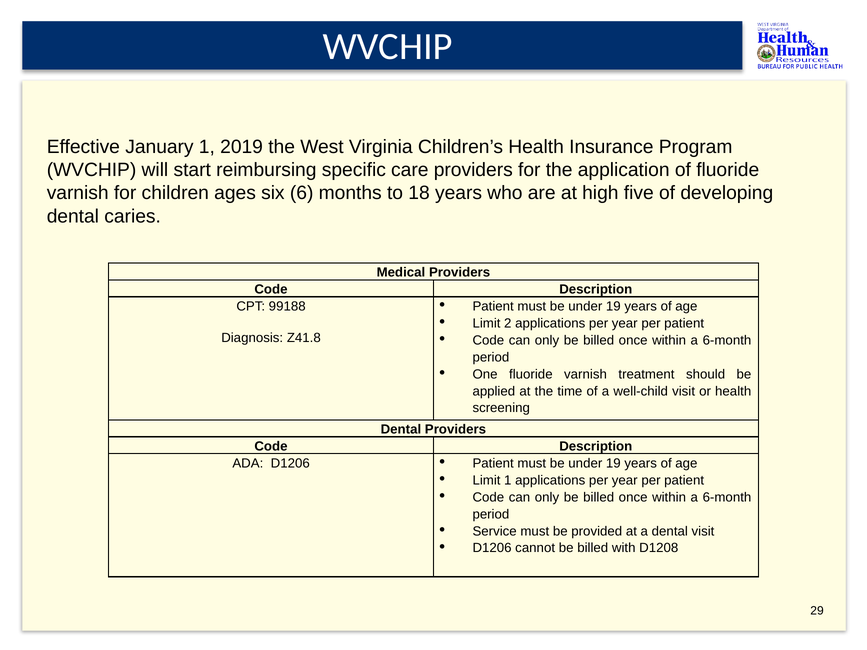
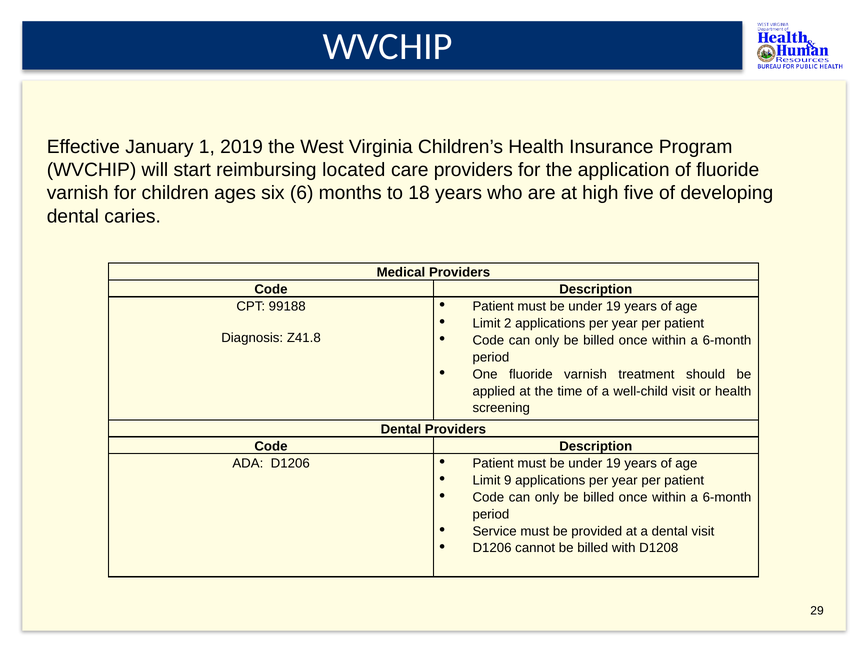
specific: specific -> located
Limit 1: 1 -> 9
